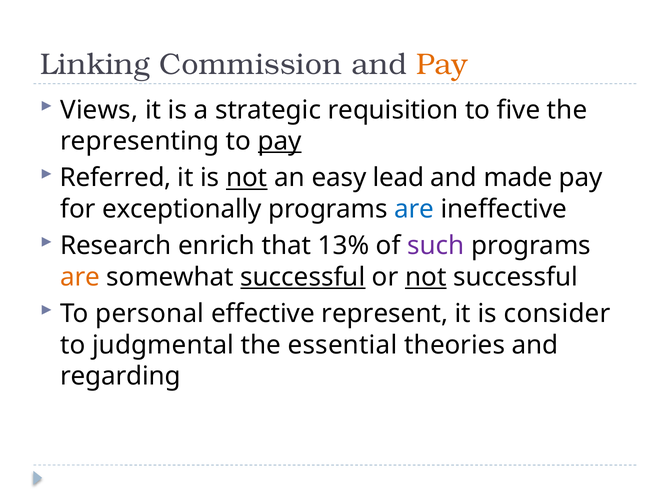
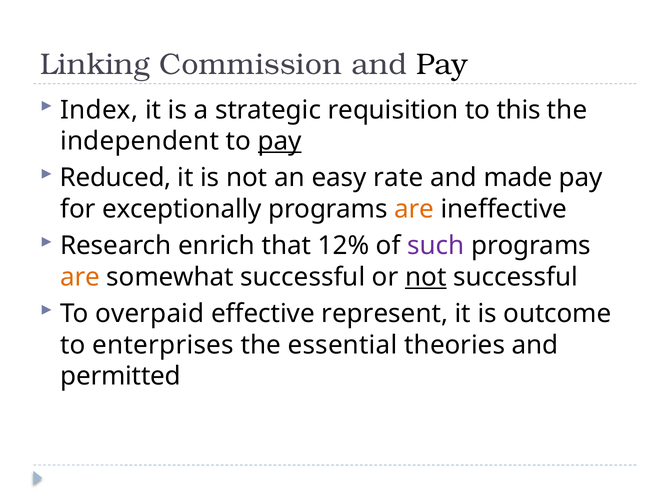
Pay at (442, 65) colour: orange -> black
Views: Views -> Index
five: five -> this
representing: representing -> independent
Referred: Referred -> Reduced
not at (247, 178) underline: present -> none
lead: lead -> rate
are at (414, 209) colour: blue -> orange
13%: 13% -> 12%
successful at (303, 277) underline: present -> none
personal: personal -> overpaid
consider: consider -> outcome
judgmental: judgmental -> enterprises
regarding: regarding -> permitted
